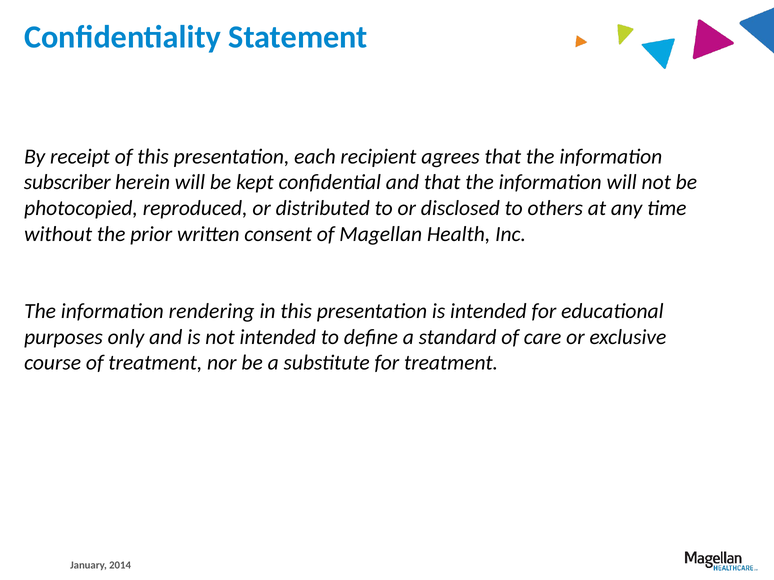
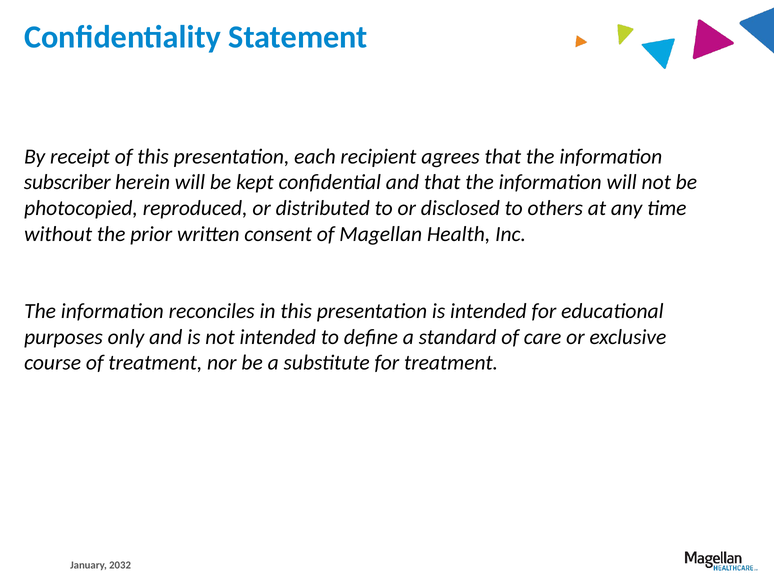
rendering: rendering -> reconciles
2014: 2014 -> 2032
